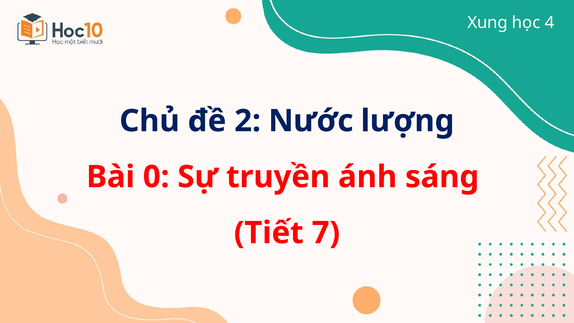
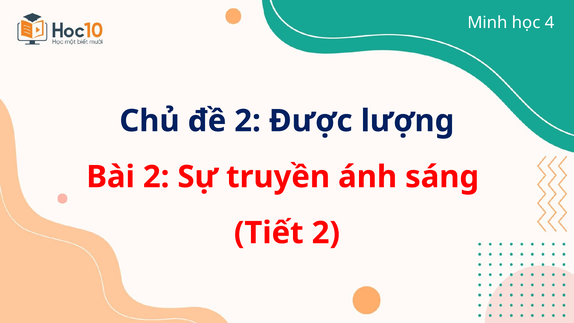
Xung: Xung -> Minh
Nước: Nước -> Được
Bài 0: 0 -> 2
Tiết 7: 7 -> 2
